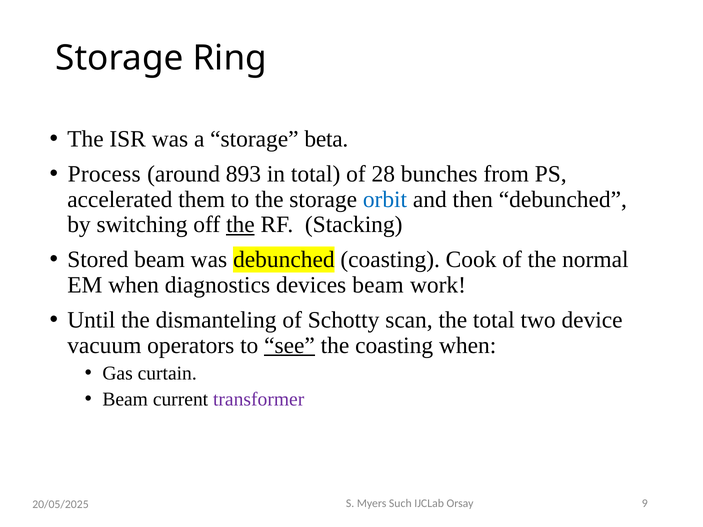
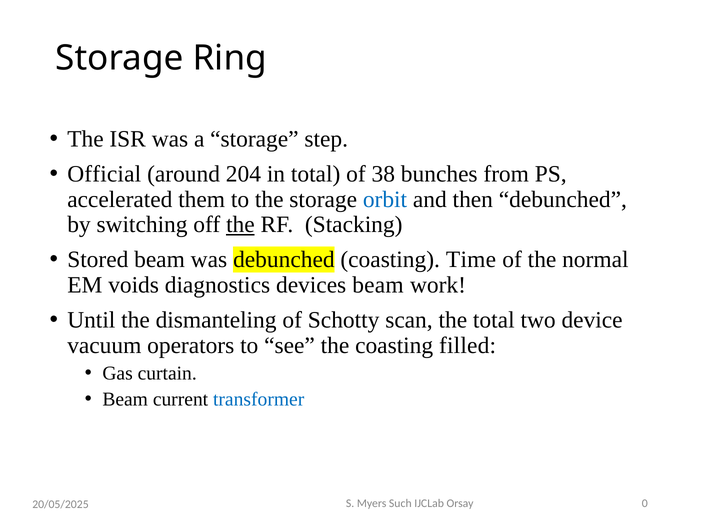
beta: beta -> step
Process: Process -> Official
893: 893 -> 204
28: 28 -> 38
Cook: Cook -> Time
EM when: when -> voids
see underline: present -> none
coasting when: when -> filled
transformer colour: purple -> blue
9: 9 -> 0
